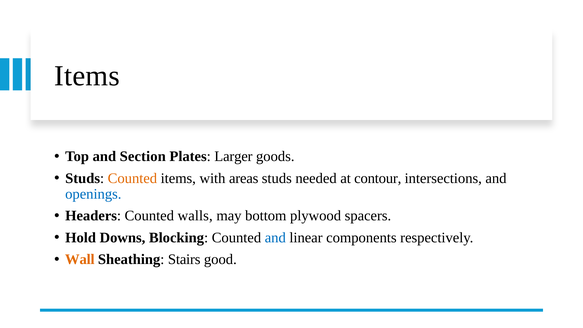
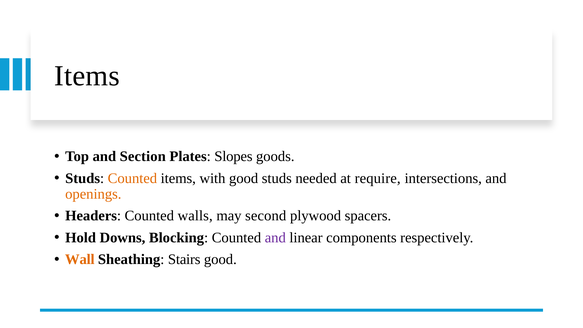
Larger: Larger -> Slopes
with areas: areas -> good
contour: contour -> require
openings colour: blue -> orange
bottom: bottom -> second
and at (275, 238) colour: blue -> purple
